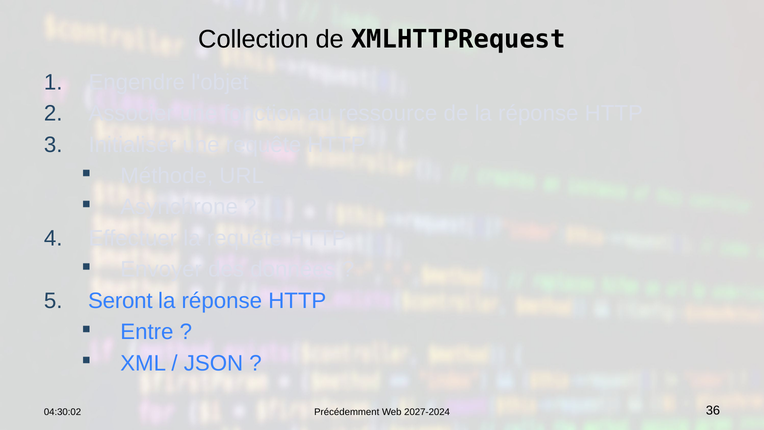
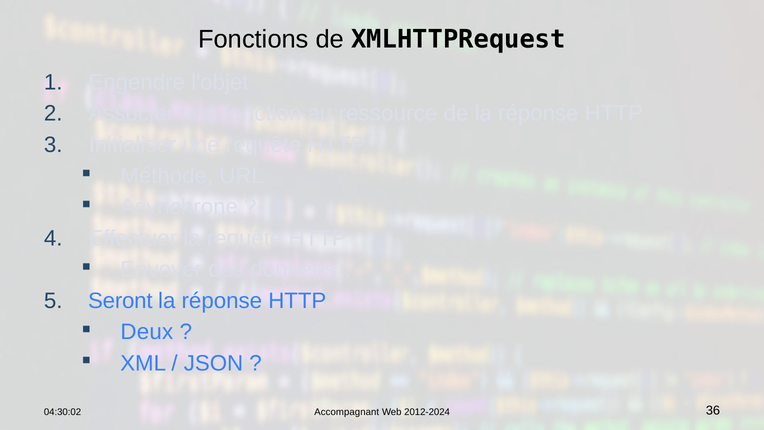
Collection: Collection -> Fonctions
Entre: Entre -> Deux
Précédemment: Précédemment -> Accompagnant
2027-2024: 2027-2024 -> 2012-2024
